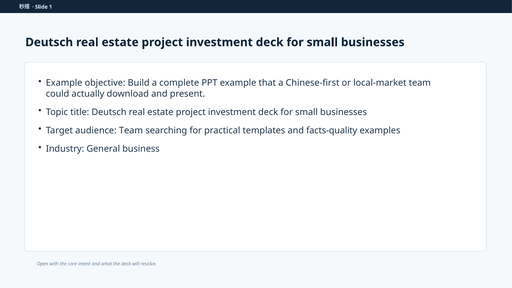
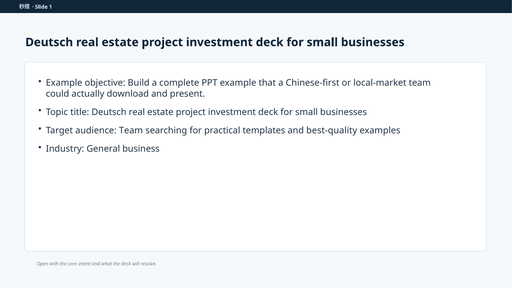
facts-quality: facts-quality -> best-quality
